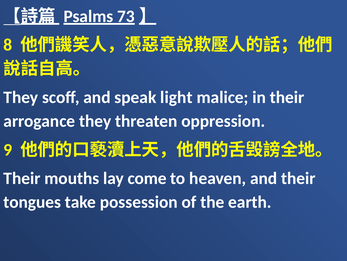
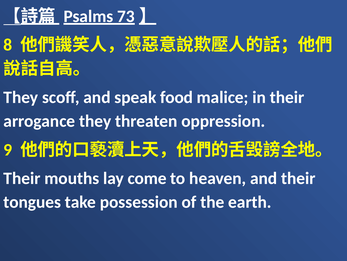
light: light -> food
